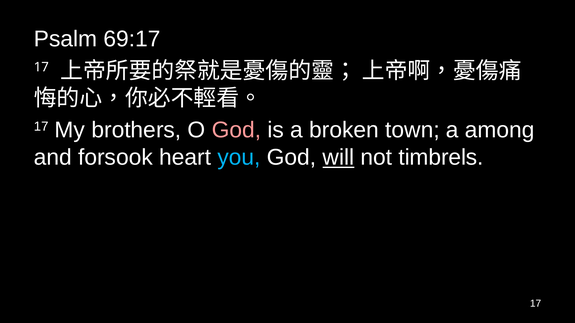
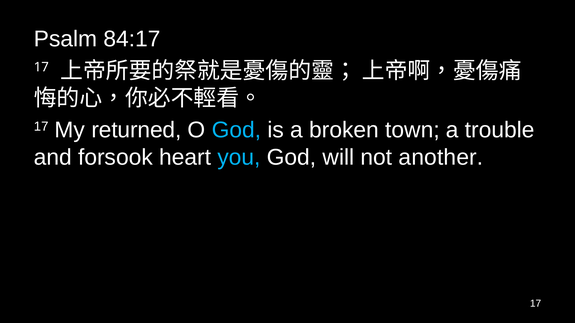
69:17: 69:17 -> 84:17
brothers: brothers -> returned
God at (236, 130) colour: pink -> light blue
among: among -> trouble
will underline: present -> none
timbrels: timbrels -> another
